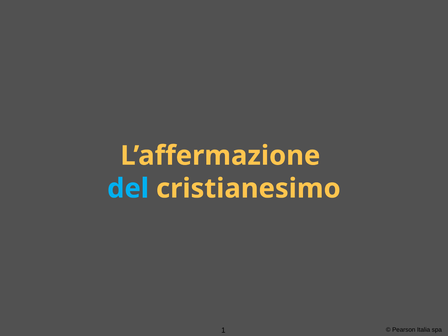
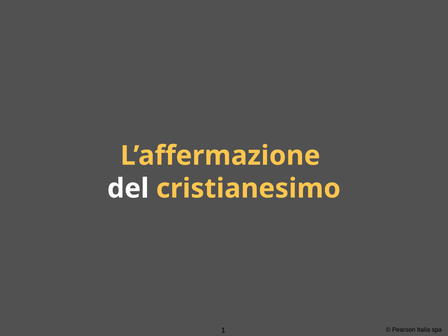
del colour: light blue -> white
